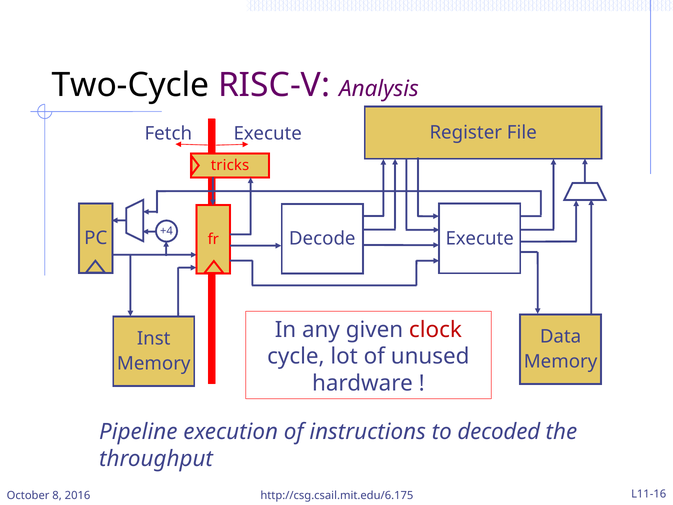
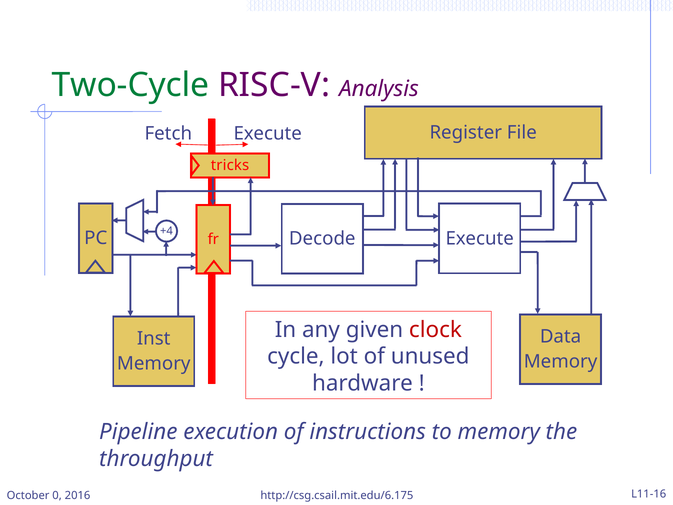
Two-Cycle colour: black -> green
to decoded: decoded -> memory
8: 8 -> 0
